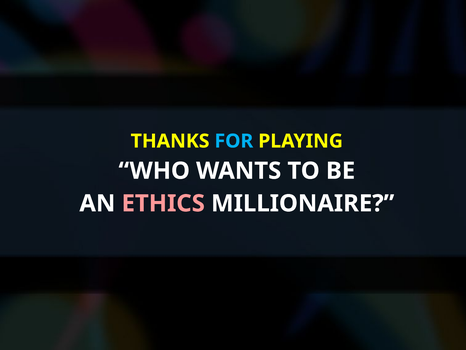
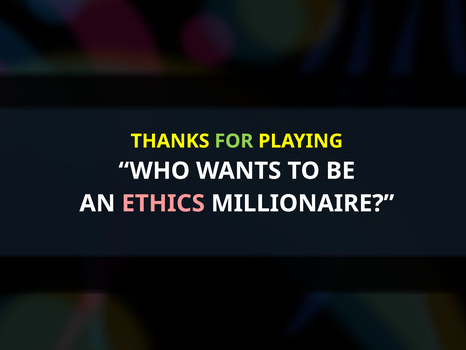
FOR colour: light blue -> light green
